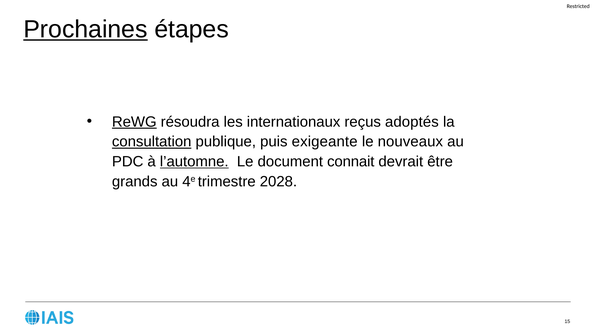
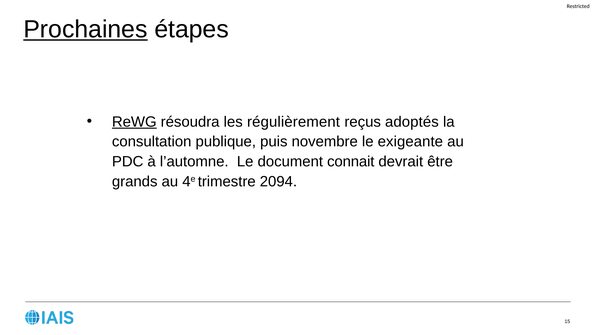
internationaux: internationaux -> régulièrement
consultation underline: present -> none
exigeante: exigeante -> novembre
nouveaux: nouveaux -> exigeante
l’automne underline: present -> none
2028: 2028 -> 2094
